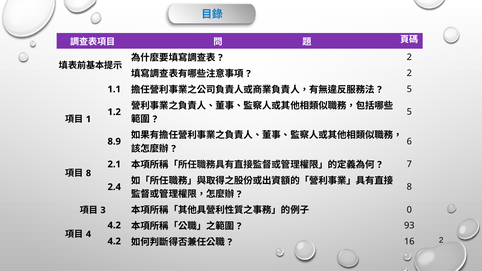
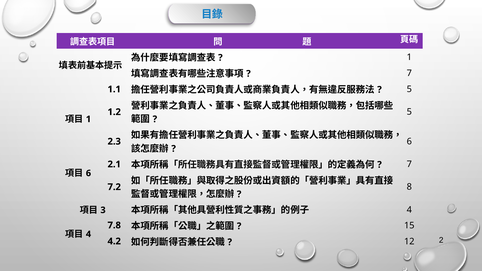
2 at (409, 57): 2 -> 1
2 at (409, 73): 2 -> 7
8.9: 8.9 -> 2.3
8 at (88, 173): 8 -> 6
2.4: 2.4 -> 7.2
0 at (409, 210): 0 -> 4
4.2 at (114, 225): 4.2 -> 7.8
93: 93 -> 15
16: 16 -> 12
